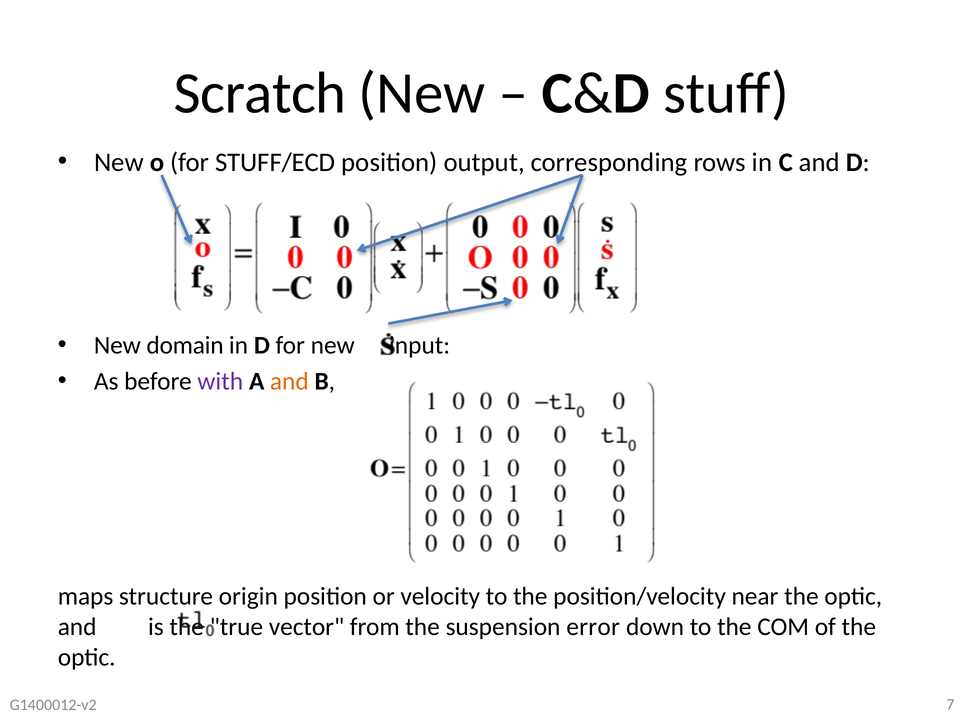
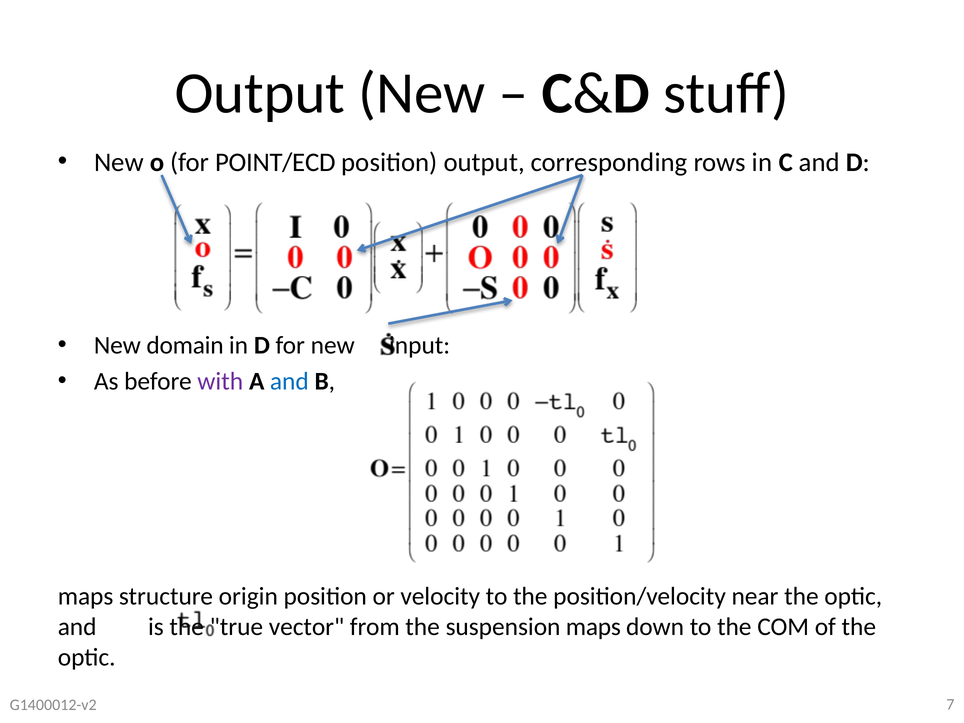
Scratch at (260, 93): Scratch -> Output
STUFF/ECD: STUFF/ECD -> POINT/ECD
and at (289, 381) colour: orange -> blue
suspension error: error -> maps
